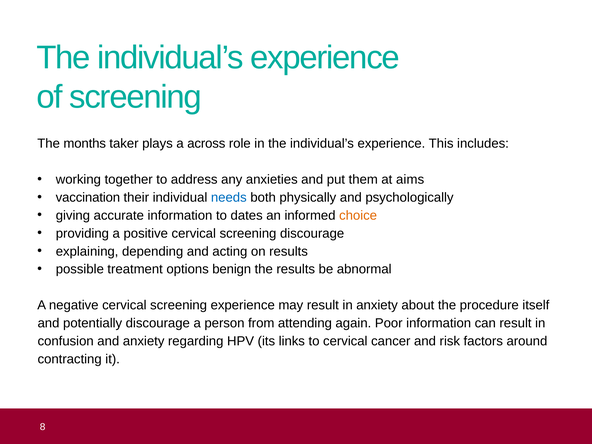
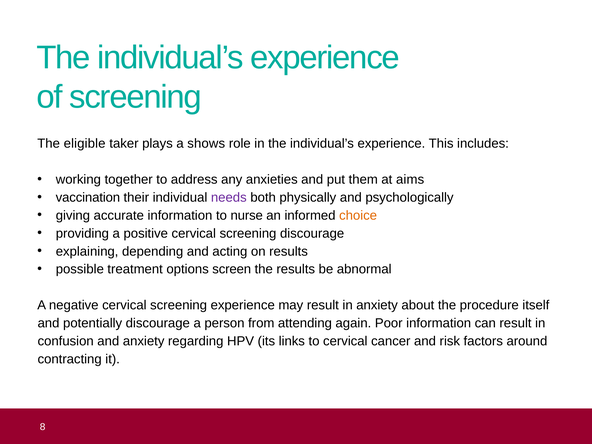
months: months -> eligible
across: across -> shows
needs colour: blue -> purple
dates: dates -> nurse
benign: benign -> screen
